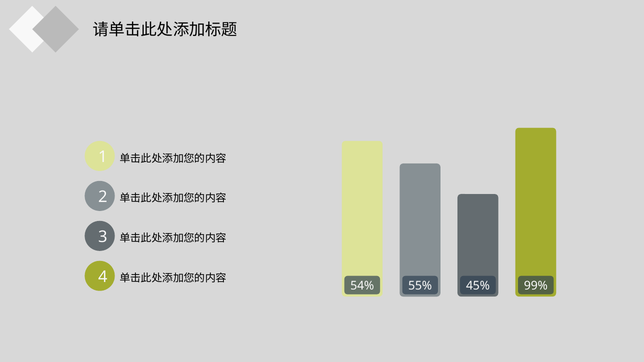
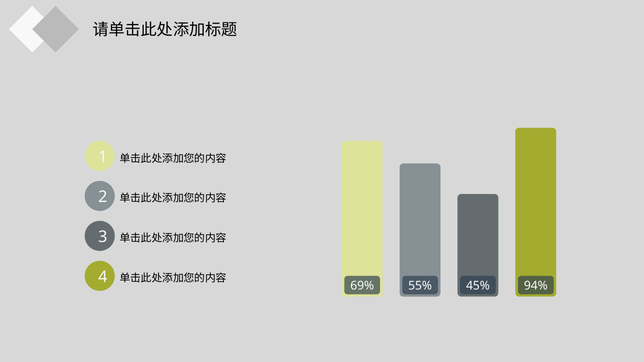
54%: 54% -> 69%
99%: 99% -> 94%
